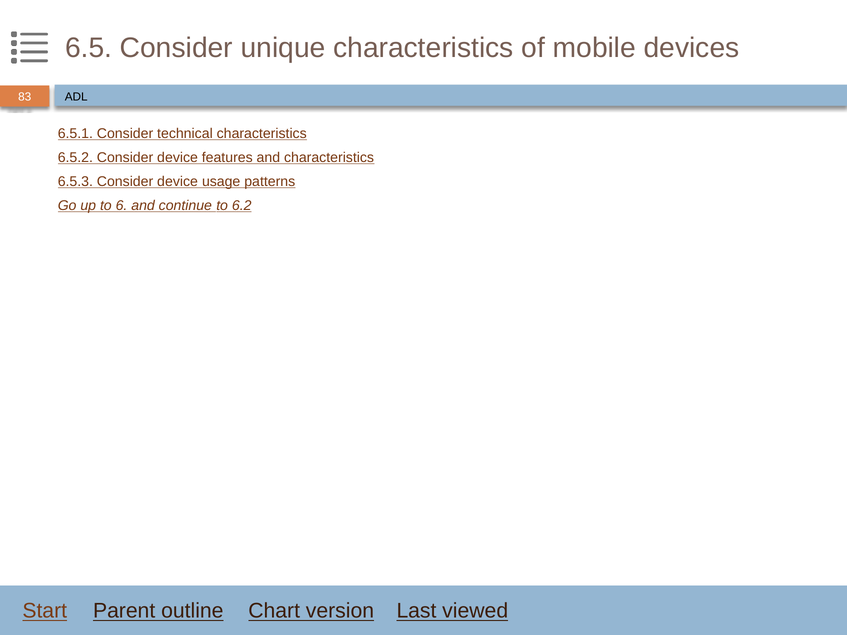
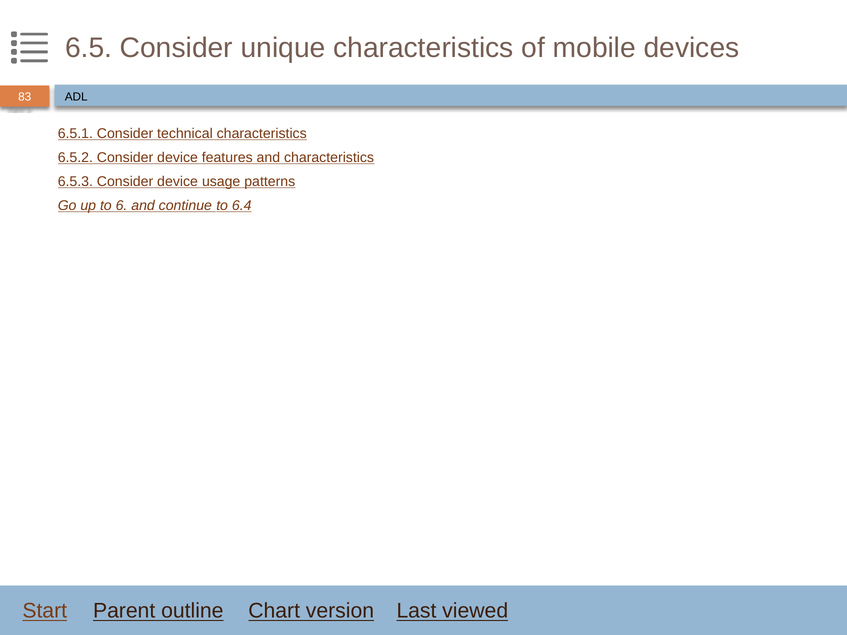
6.2: 6.2 -> 6.4
